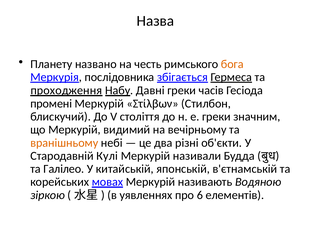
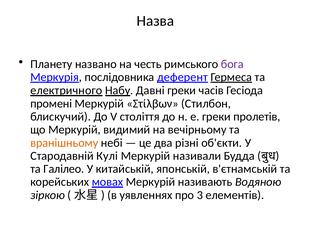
бога colour: orange -> purple
збігається: збігається -> деферент
проходження: проходження -> електричного
значним: значним -> пролетів
6: 6 -> 3
